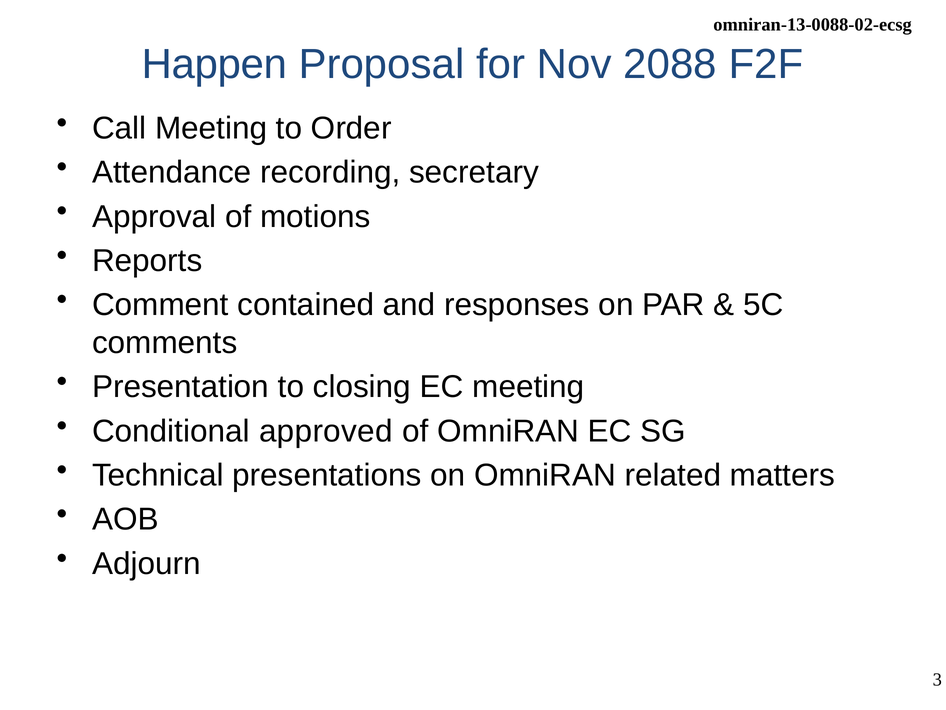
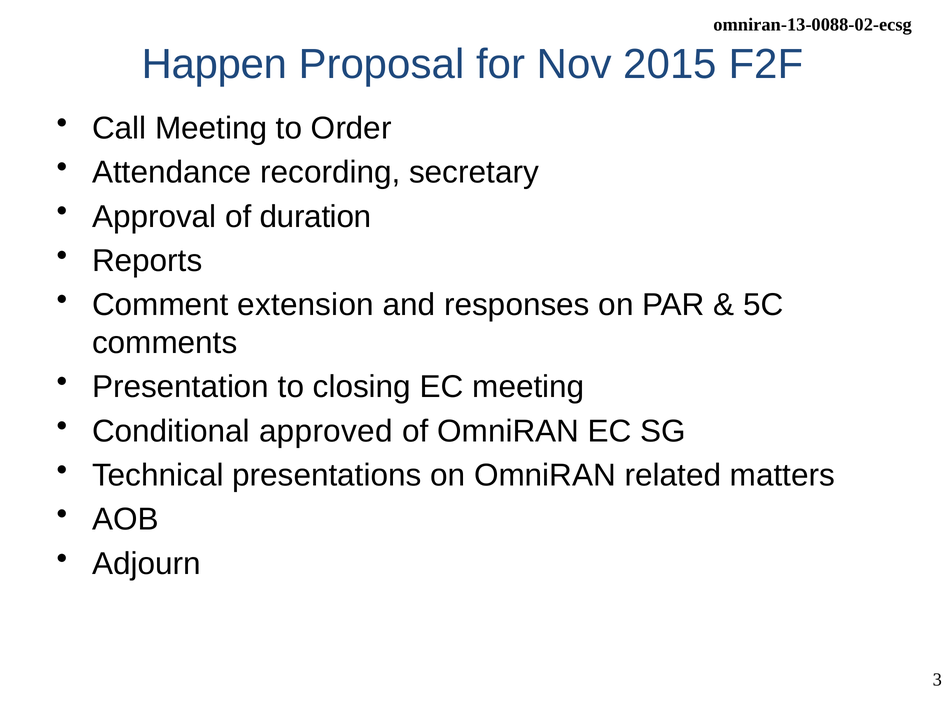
2088: 2088 -> 2015
motions: motions -> duration
contained: contained -> extension
